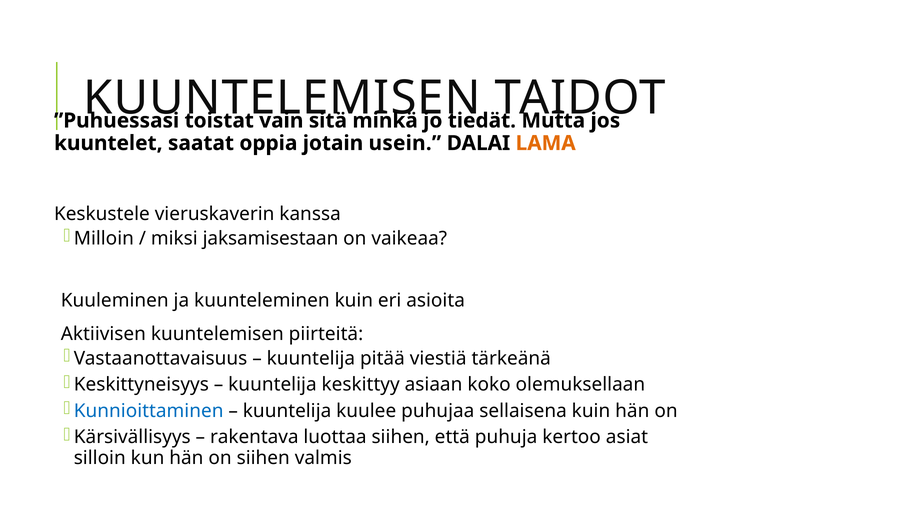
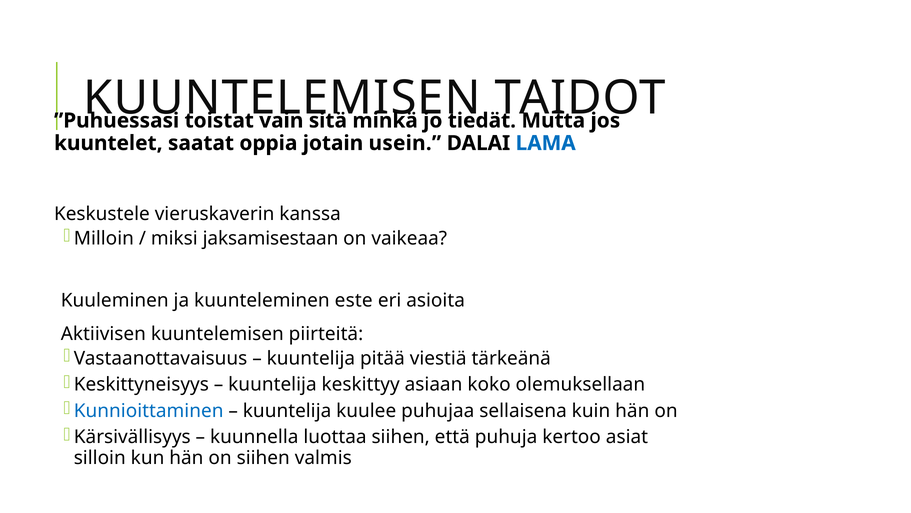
LAMA colour: orange -> blue
kuunteleminen kuin: kuin -> este
rakentava: rakentava -> kuunnella
